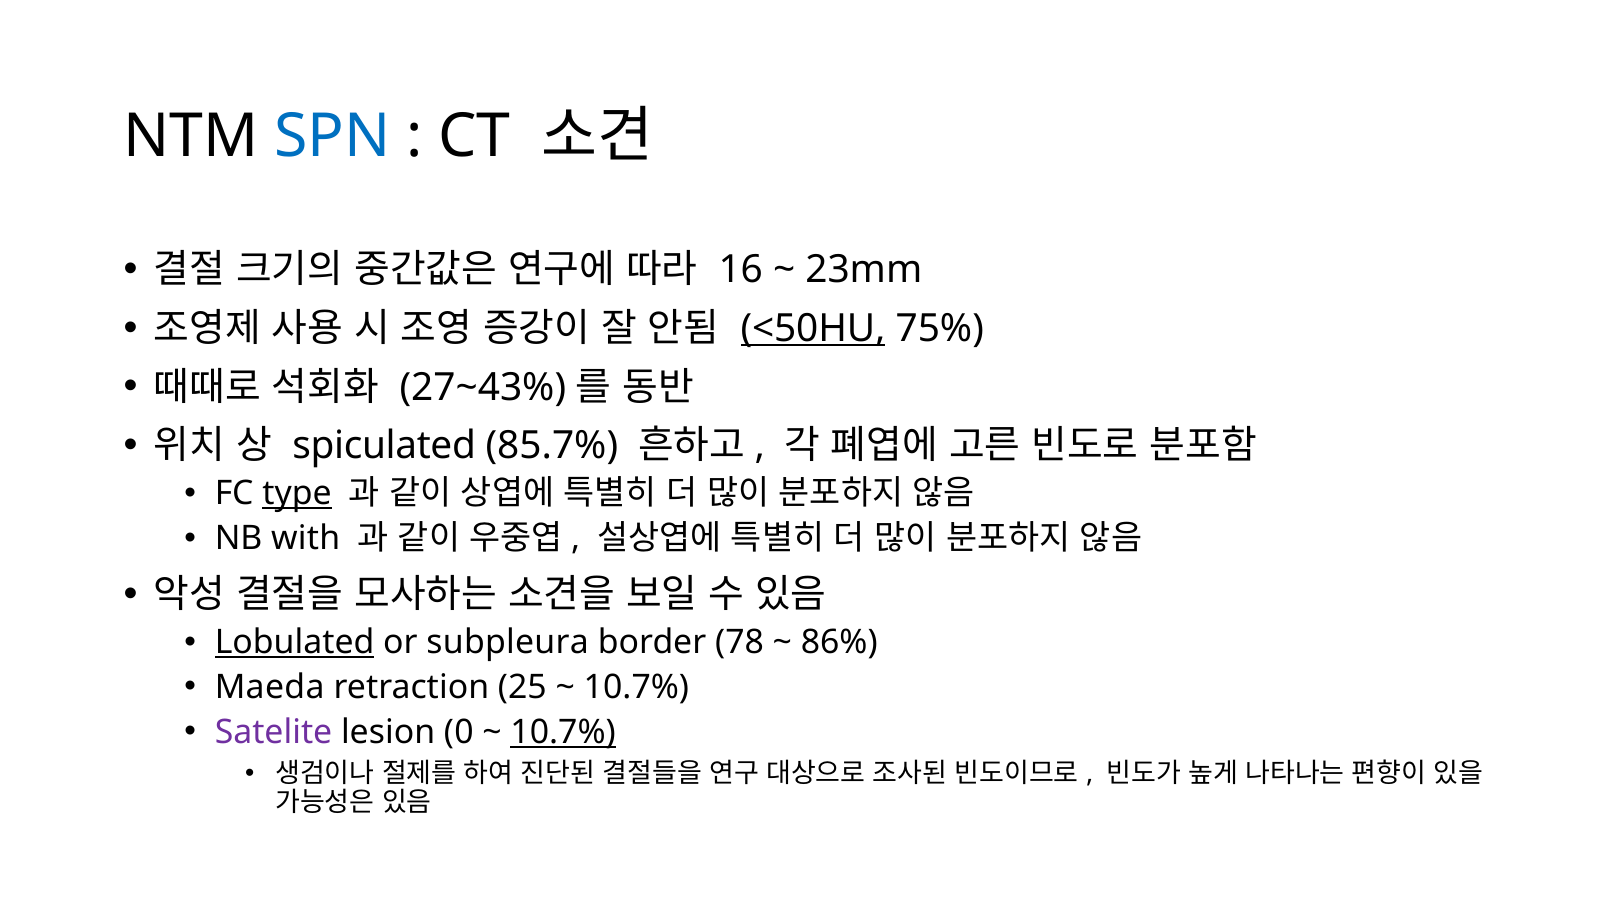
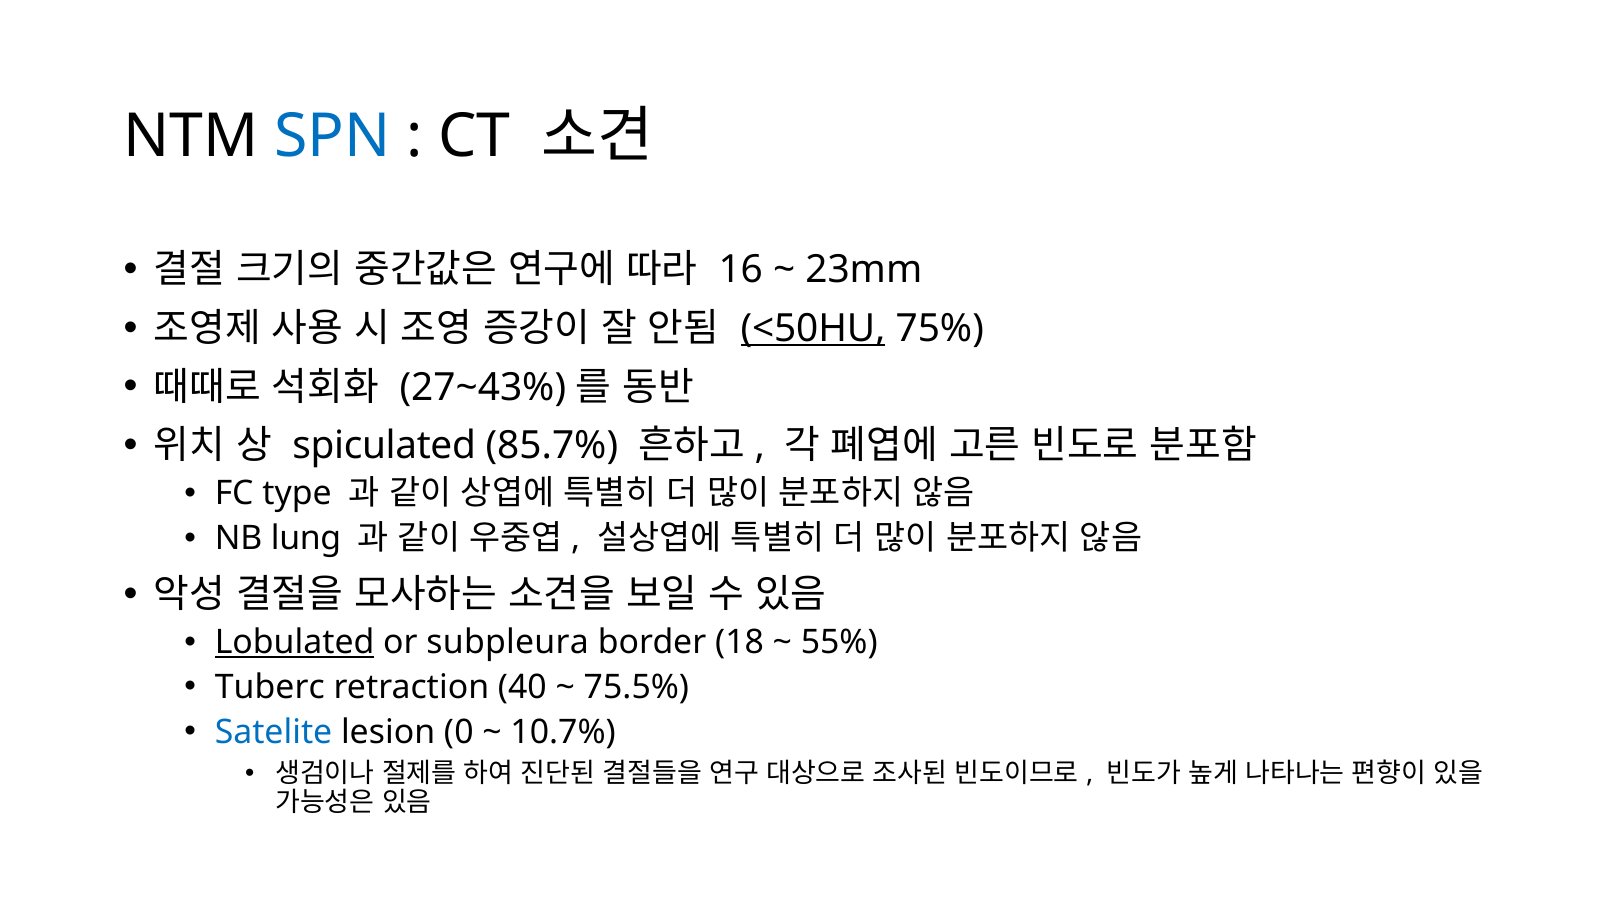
type underline: present -> none
with: with -> lung
78: 78 -> 18
86%: 86% -> 55%
Maeda: Maeda -> Tuberc
25: 25 -> 40
10.7% at (636, 687): 10.7% -> 75.5%
Satelite colour: purple -> blue
10.7% at (563, 732) underline: present -> none
